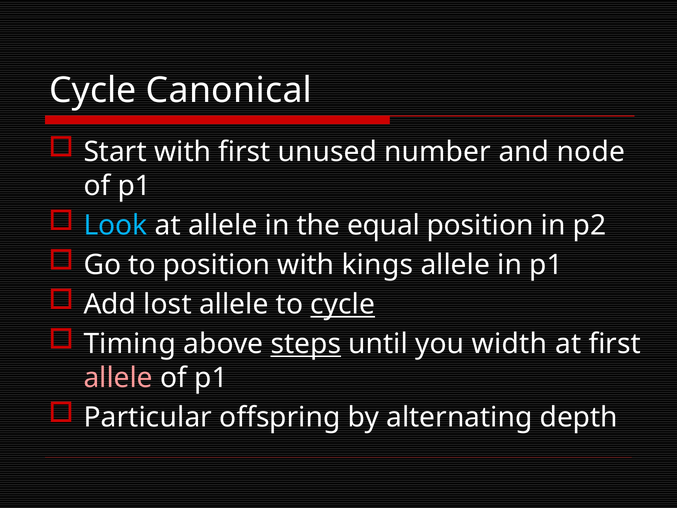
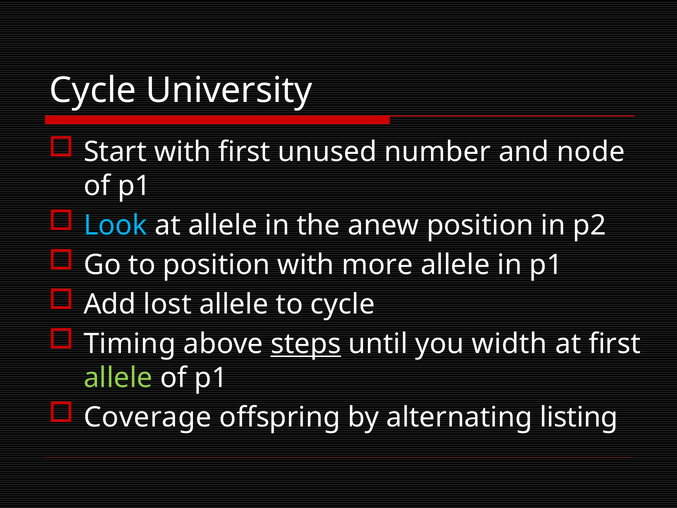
Canonical: Canonical -> University
equal: equal -> anew
kings: kings -> more
cycle at (343, 304) underline: present -> none
allele at (118, 378) colour: pink -> light green
Particular: Particular -> Coverage
depth: depth -> listing
